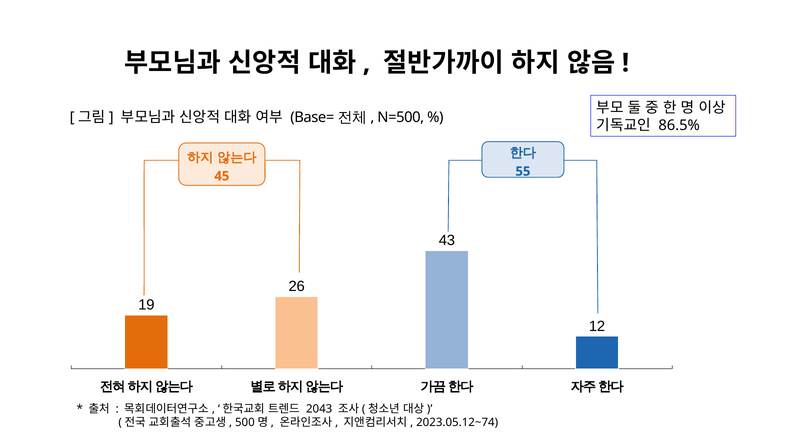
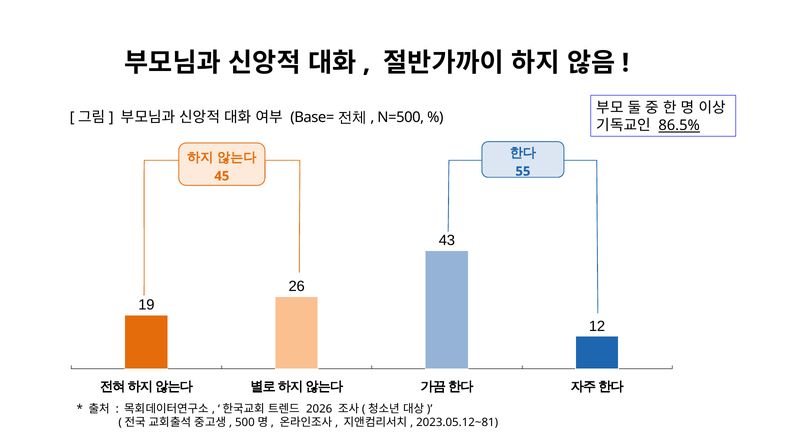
86.5% underline: none -> present
2043: 2043 -> 2026
2023.05.12~74: 2023.05.12~74 -> 2023.05.12~81
